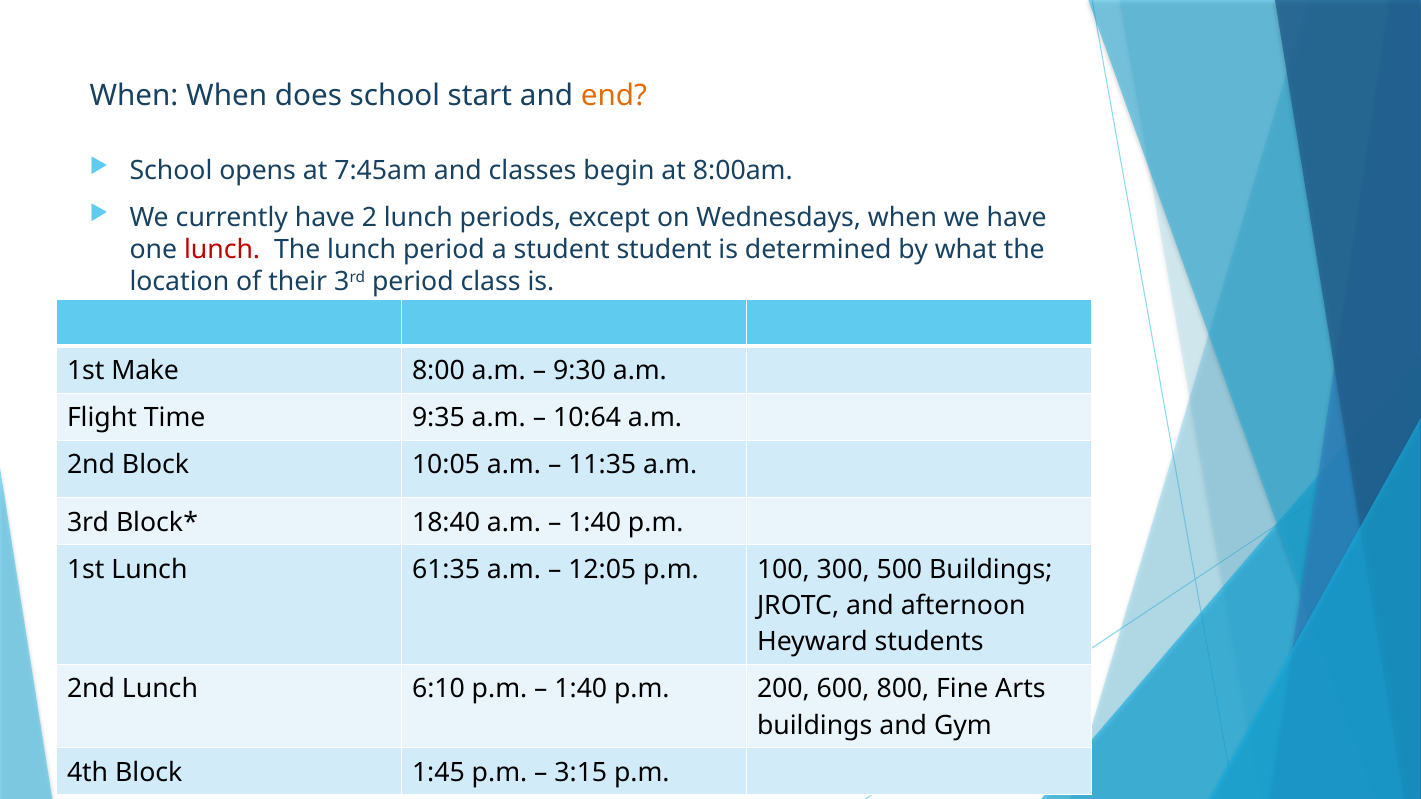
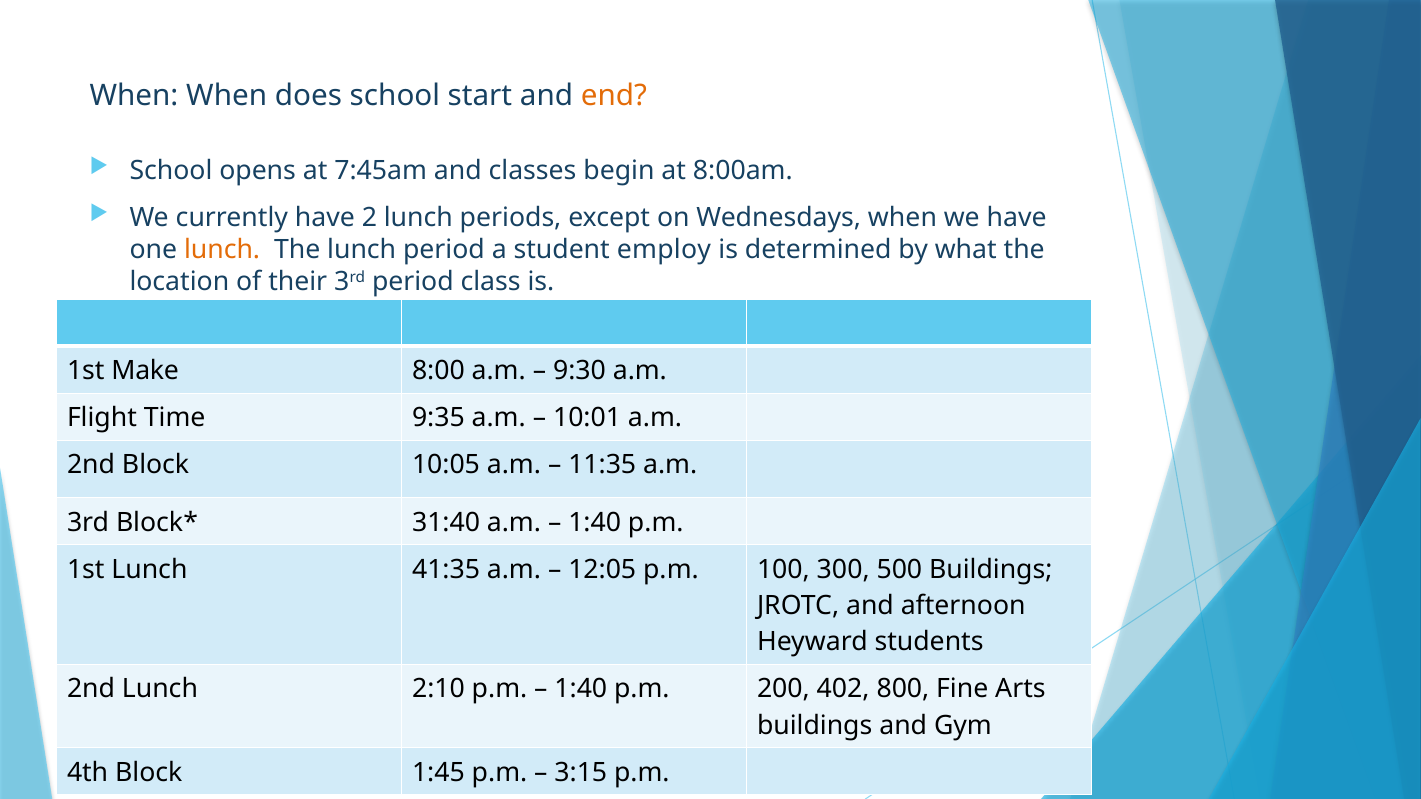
lunch at (222, 249) colour: red -> orange
student student: student -> employ
10:64: 10:64 -> 10:01
18:40: 18:40 -> 31:40
61:35: 61:35 -> 41:35
6:10: 6:10 -> 2:10
600: 600 -> 402
